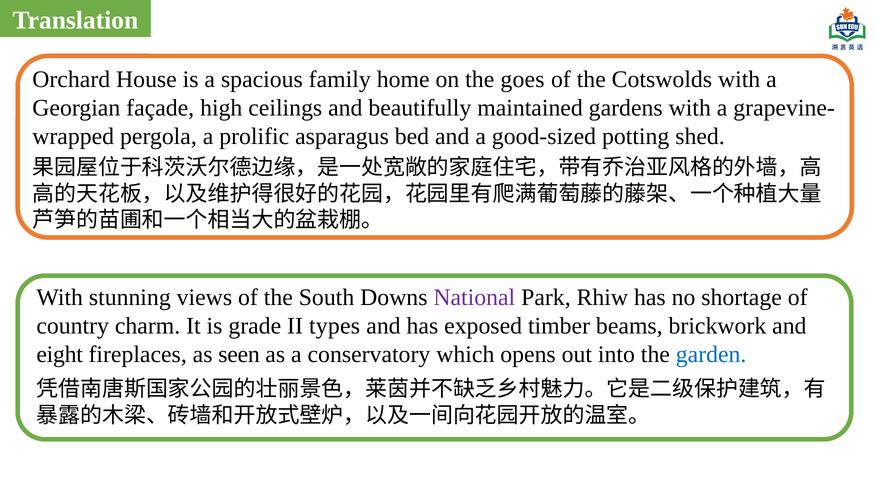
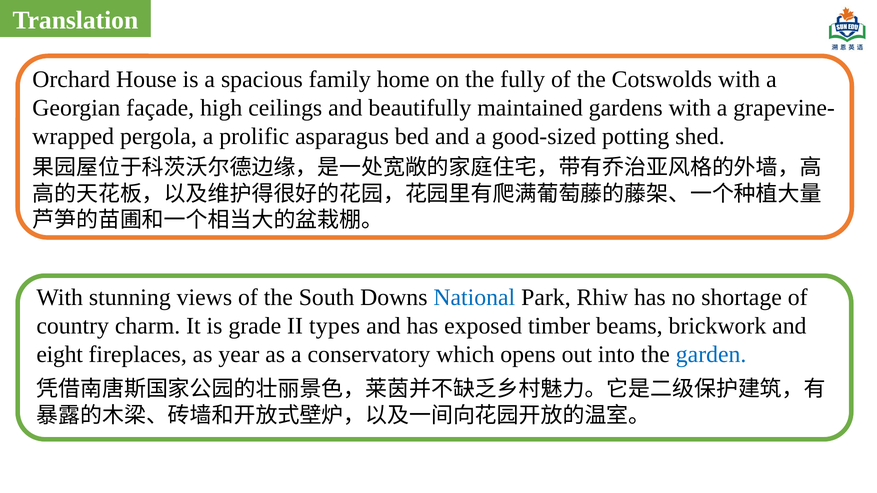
goes: goes -> fully
National colour: purple -> blue
seen: seen -> year
